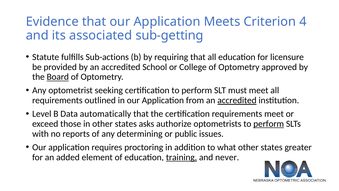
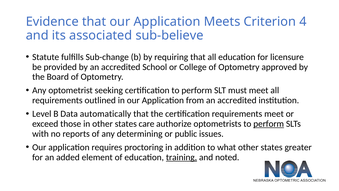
sub-getting: sub-getting -> sub-believe
Sub-actions: Sub-actions -> Sub-change
Board underline: present -> none
accredited at (237, 100) underline: present -> none
asks: asks -> care
never: never -> noted
